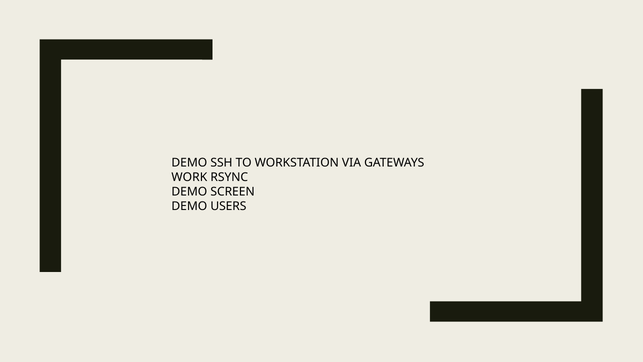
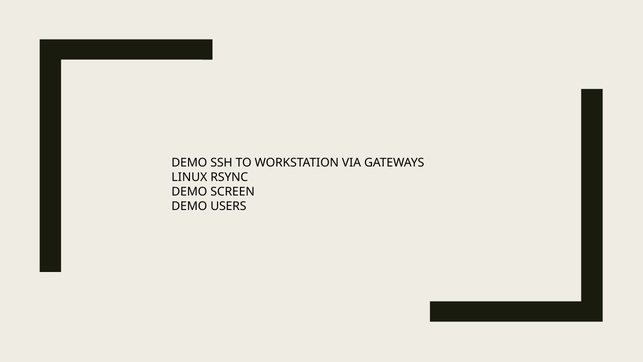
WORK: WORK -> LINUX
